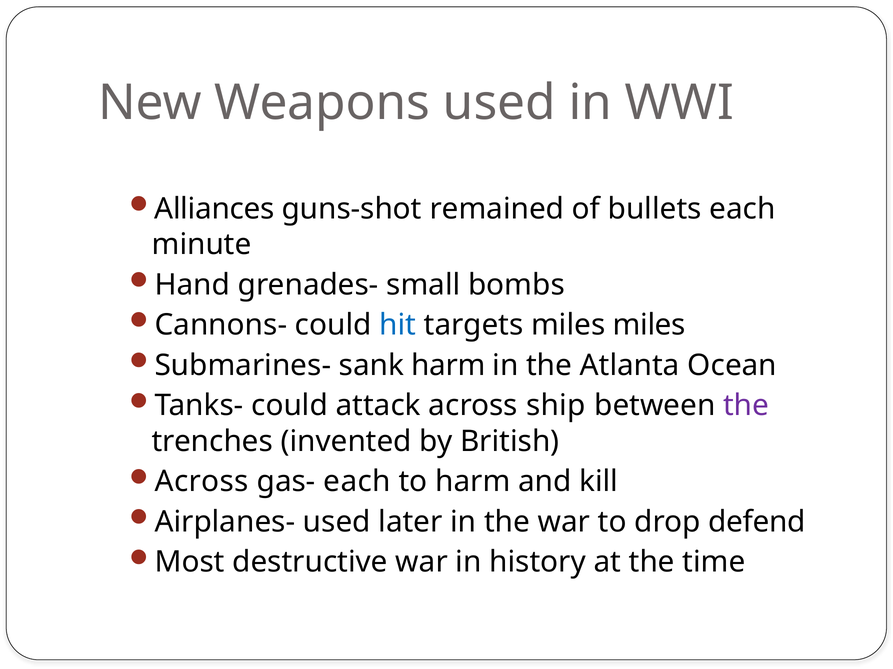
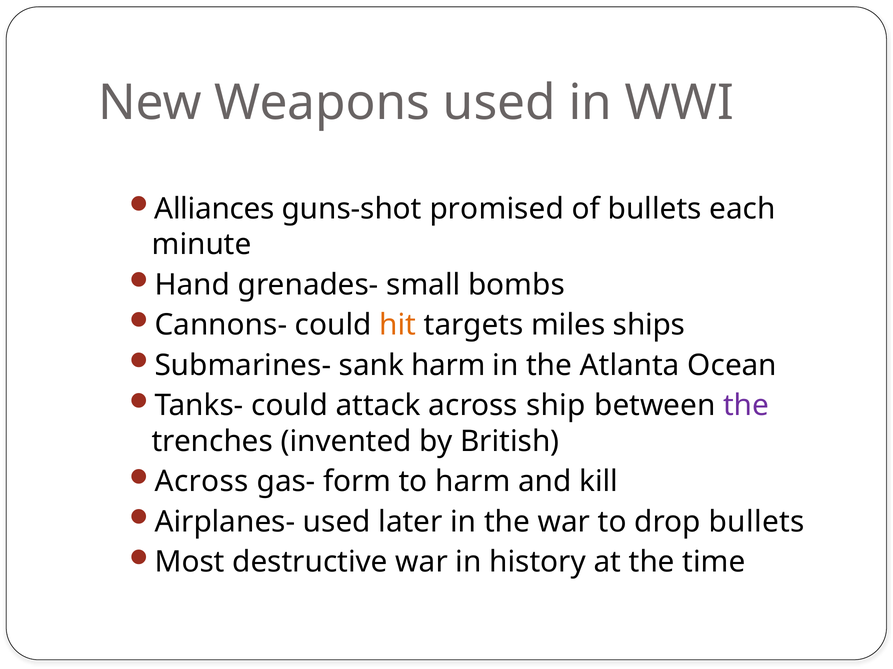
remained: remained -> promised
hit colour: blue -> orange
miles miles: miles -> ships
gas- each: each -> form
drop defend: defend -> bullets
